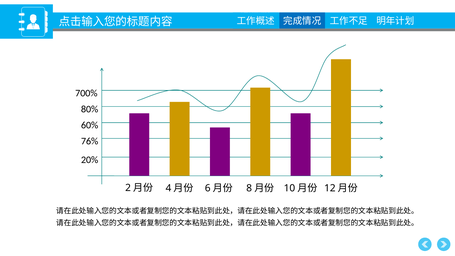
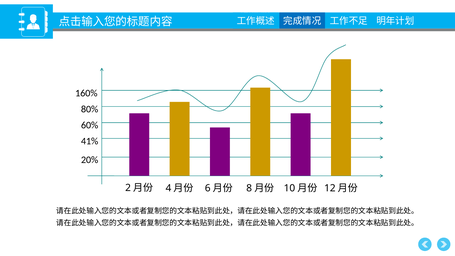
700%: 700% -> 160%
76%: 76% -> 41%
